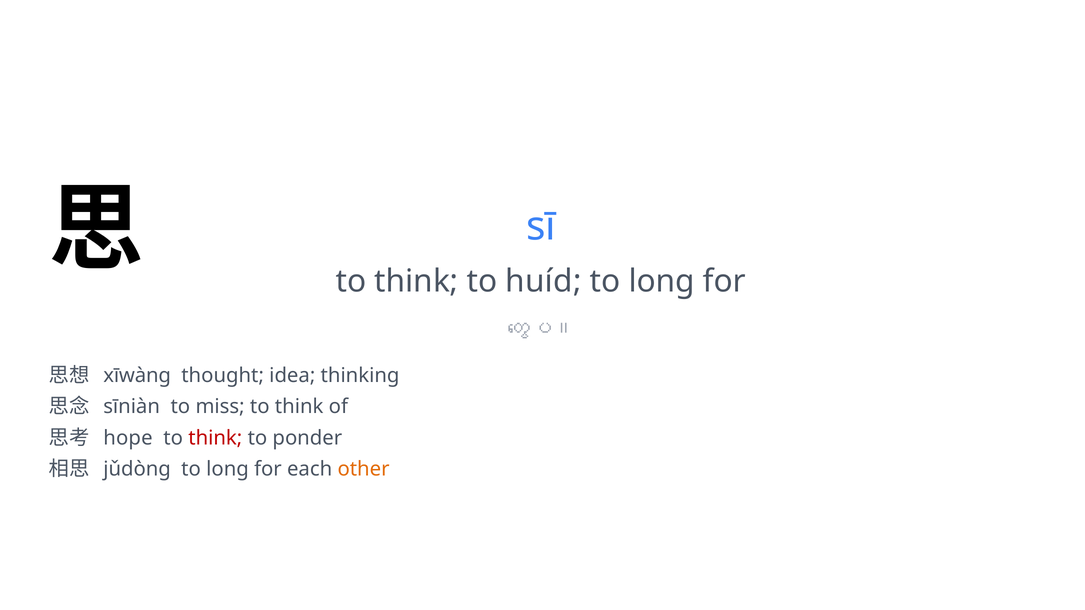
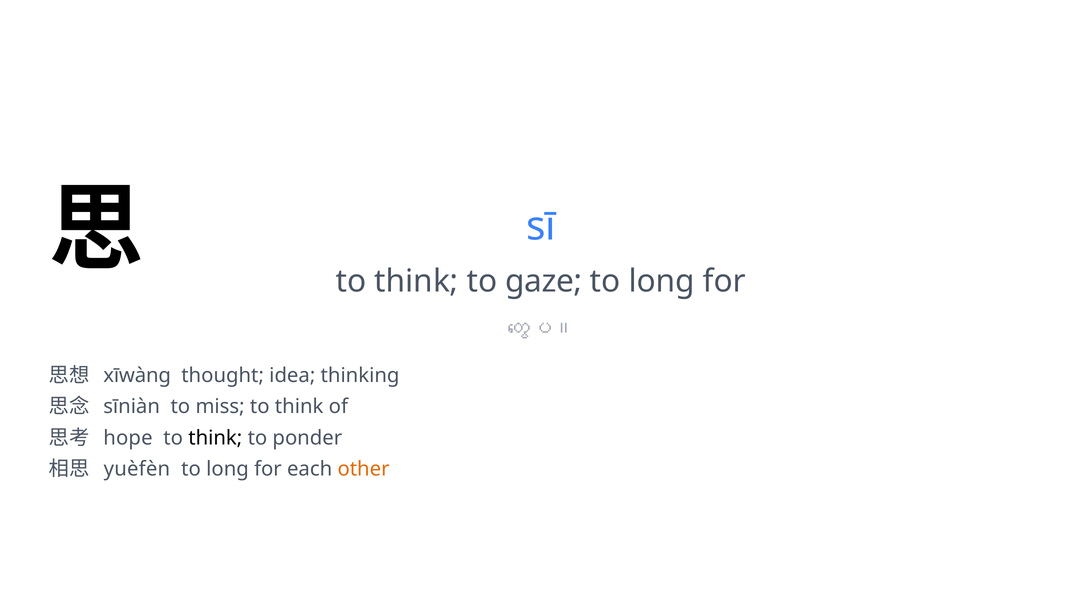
huíd: huíd -> gaze
think at (215, 438) colour: red -> black
jǔdòng: jǔdòng -> yuèfèn
